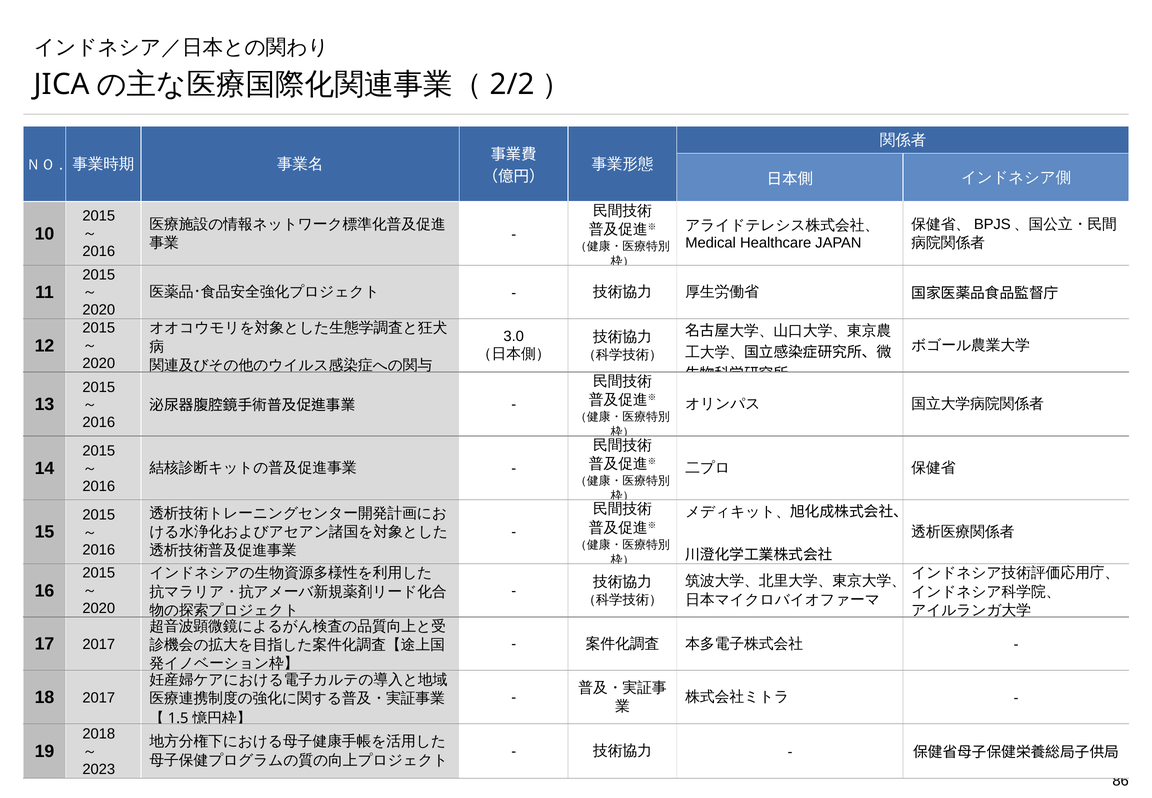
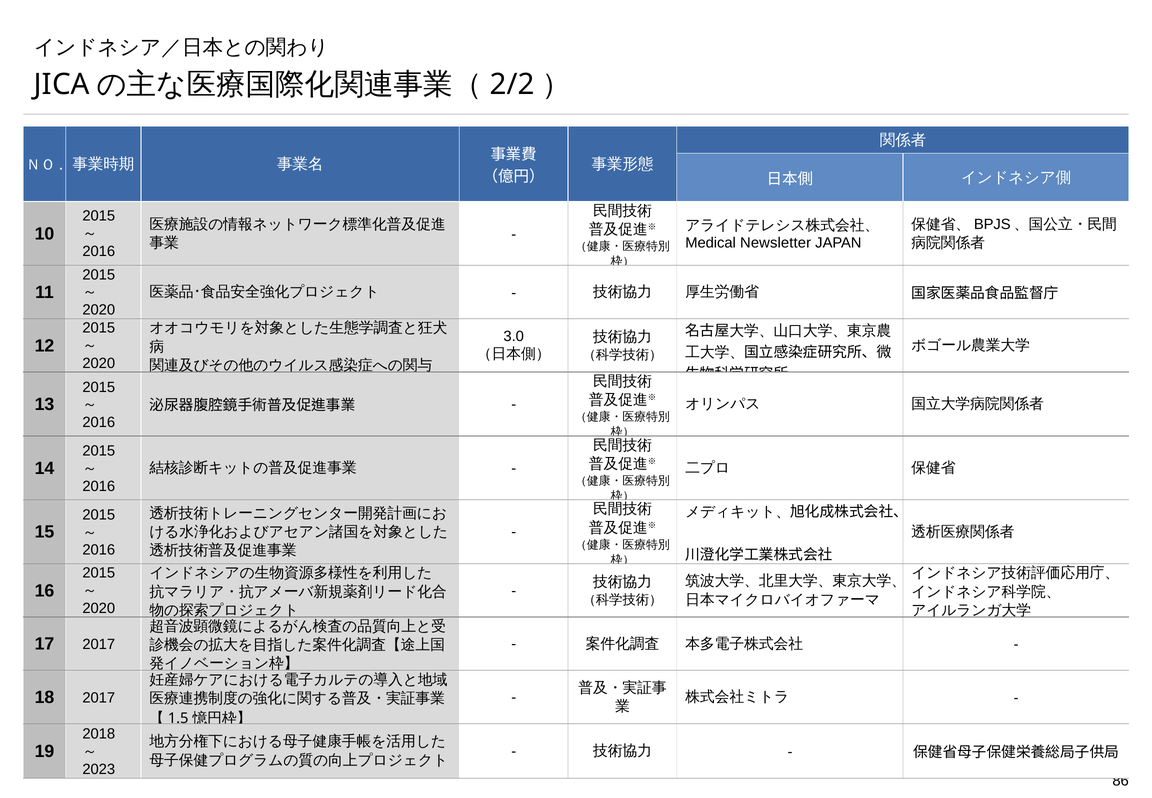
Healthcare: Healthcare -> Newsletter
